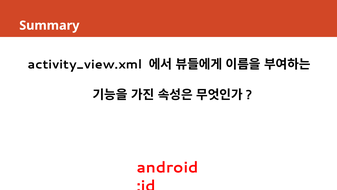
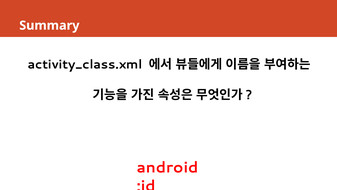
activity_view.xml: activity_view.xml -> activity_class.xml
